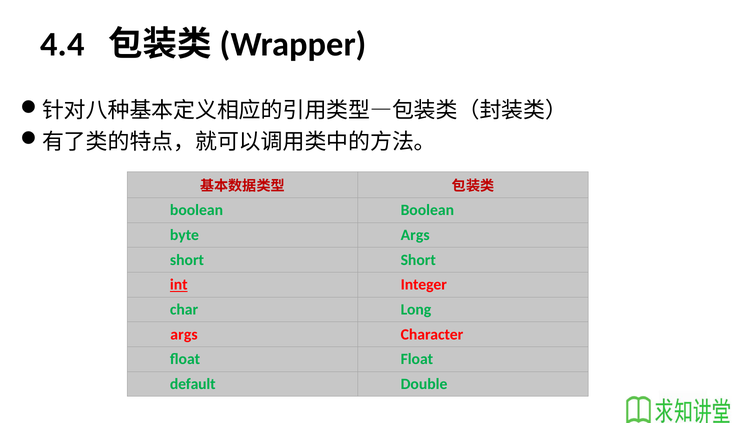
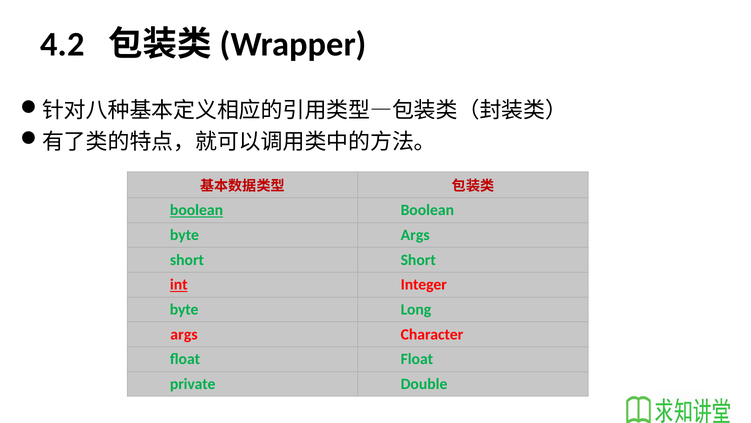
4.4: 4.4 -> 4.2
boolean at (197, 210) underline: none -> present
char at (184, 309): char -> byte
default: default -> private
